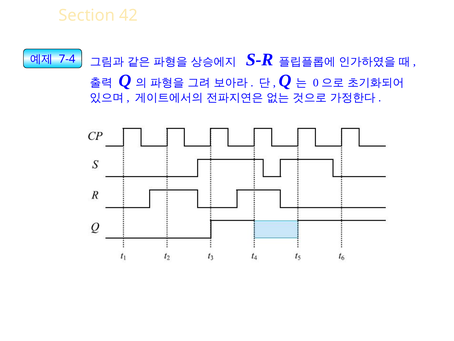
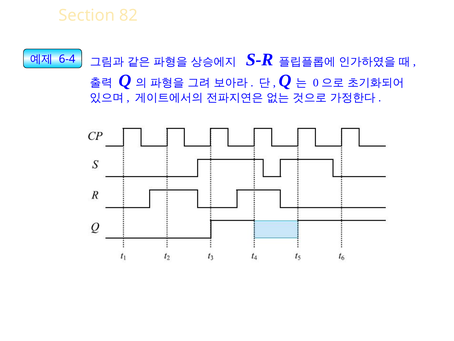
42: 42 -> 82
7-4: 7-4 -> 6-4
